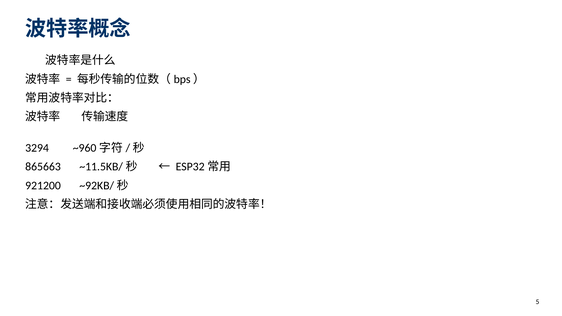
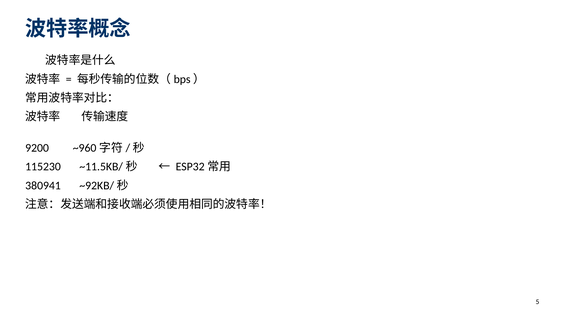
3294: 3294 -> 9200
865663: 865663 -> 115230
921200: 921200 -> 380941
